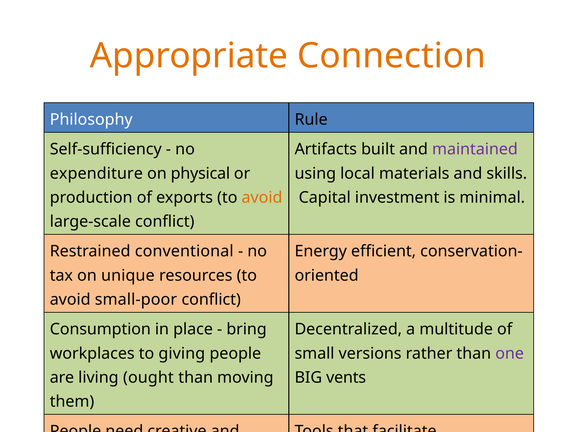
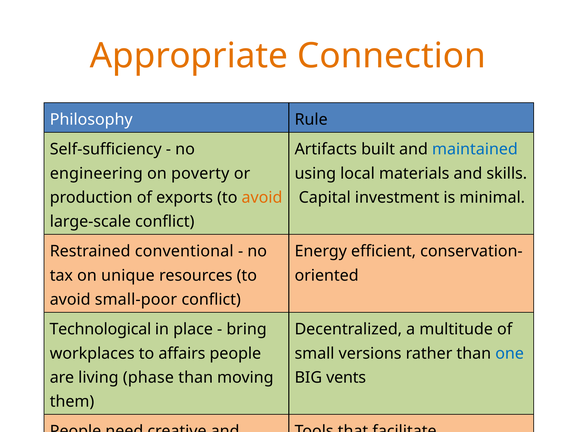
maintained colour: purple -> blue
expenditure: expenditure -> engineering
physical: physical -> poverty
Consumption: Consumption -> Technological
giving: giving -> affairs
one colour: purple -> blue
ought: ought -> phase
